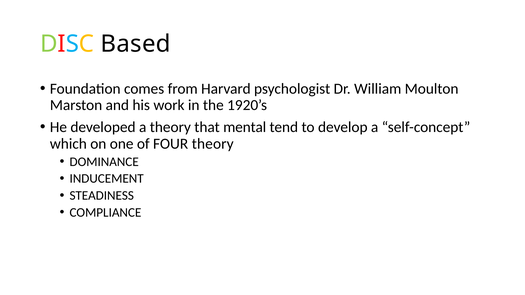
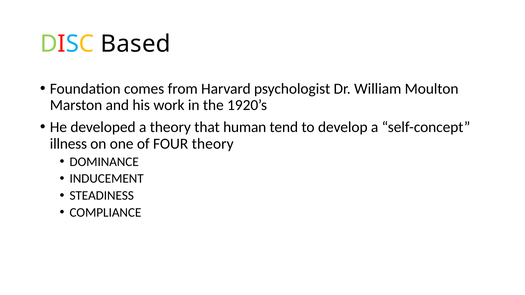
mental: mental -> human
which: which -> illness
